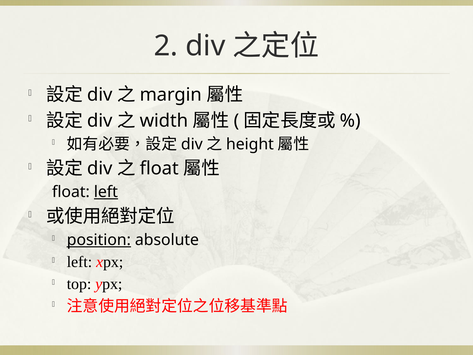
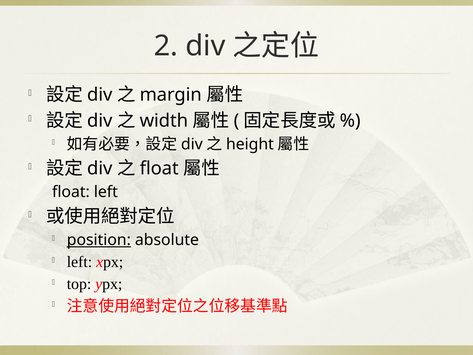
left at (106, 192) underline: present -> none
